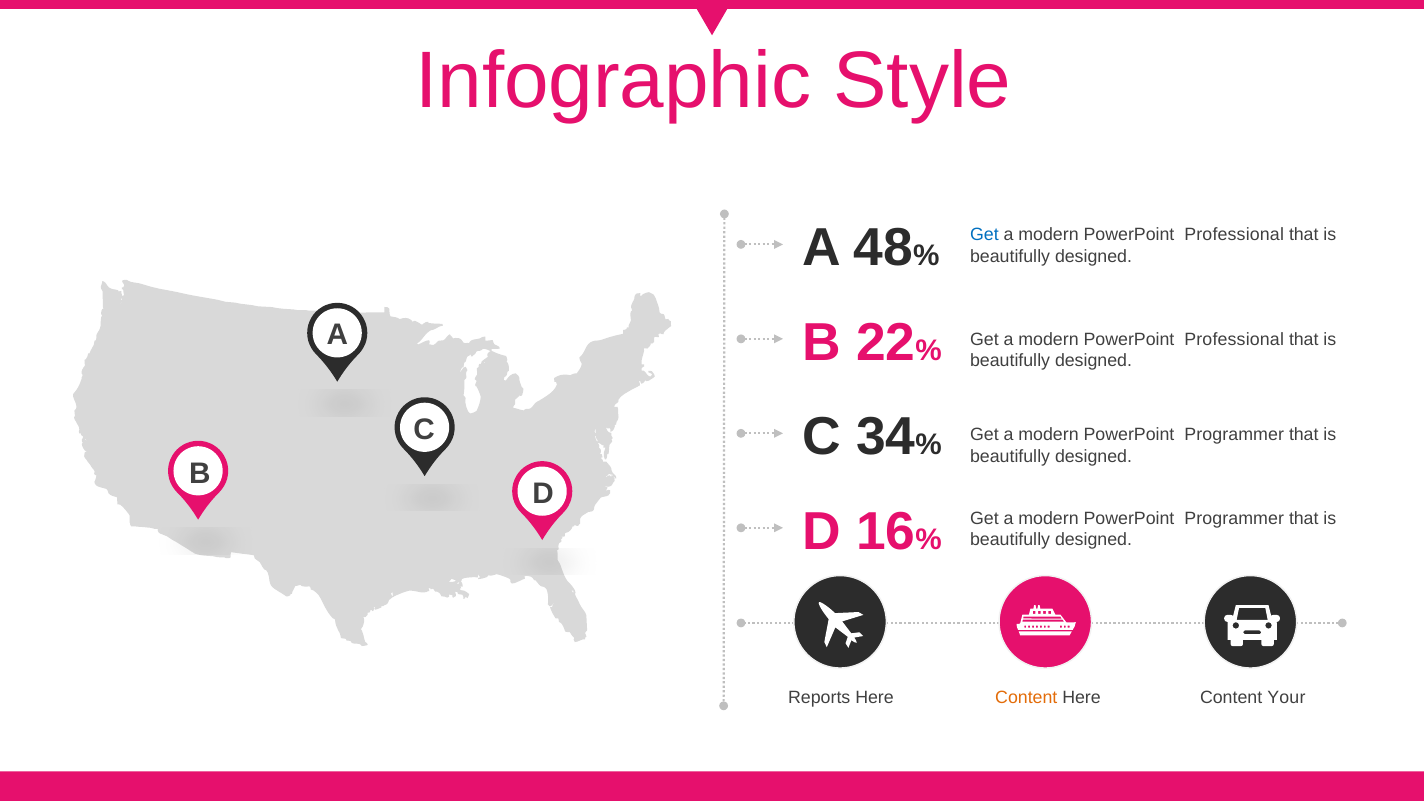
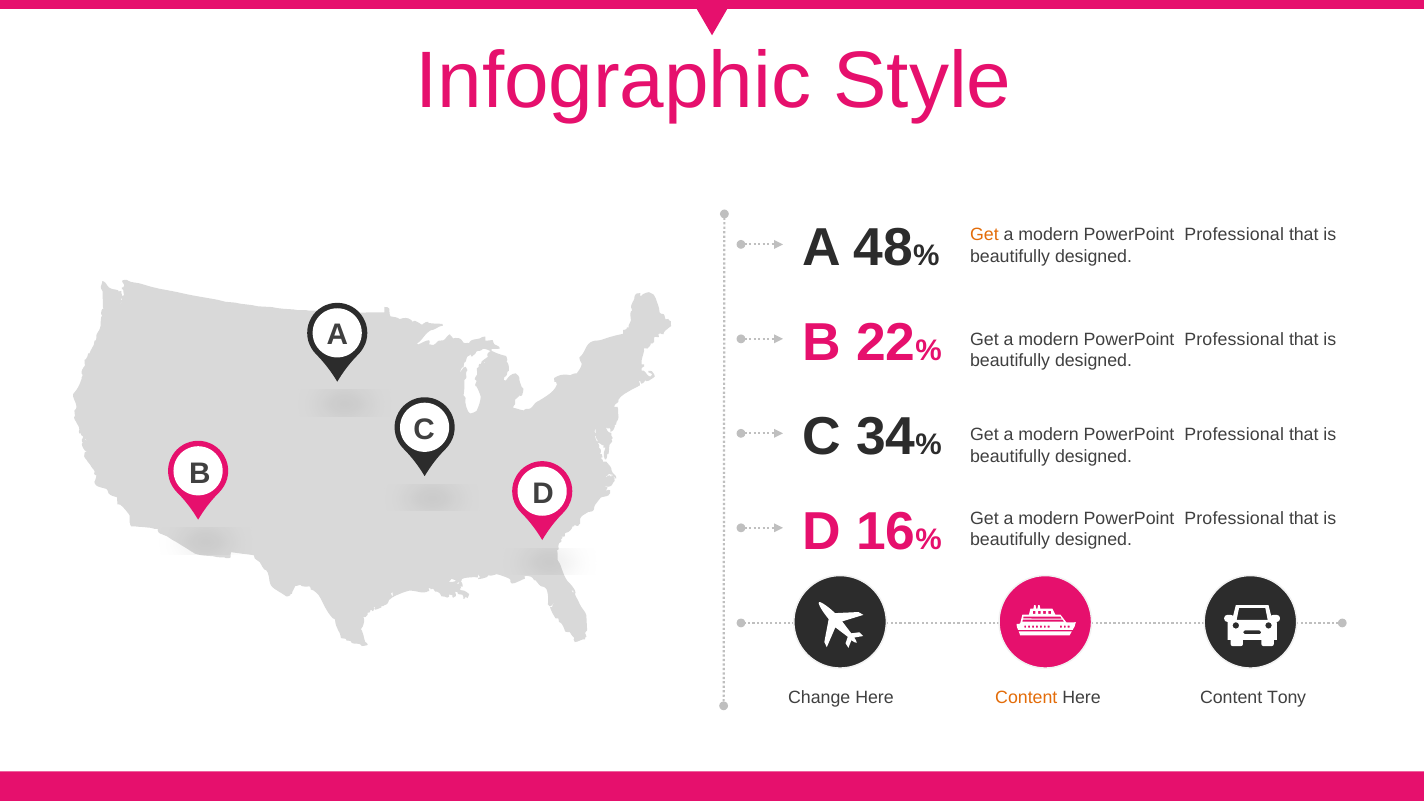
Get at (984, 235) colour: blue -> orange
Programmer at (1234, 435): Programmer -> Professional
Programmer at (1234, 518): Programmer -> Professional
Reports: Reports -> Change
Your: Your -> Tony
